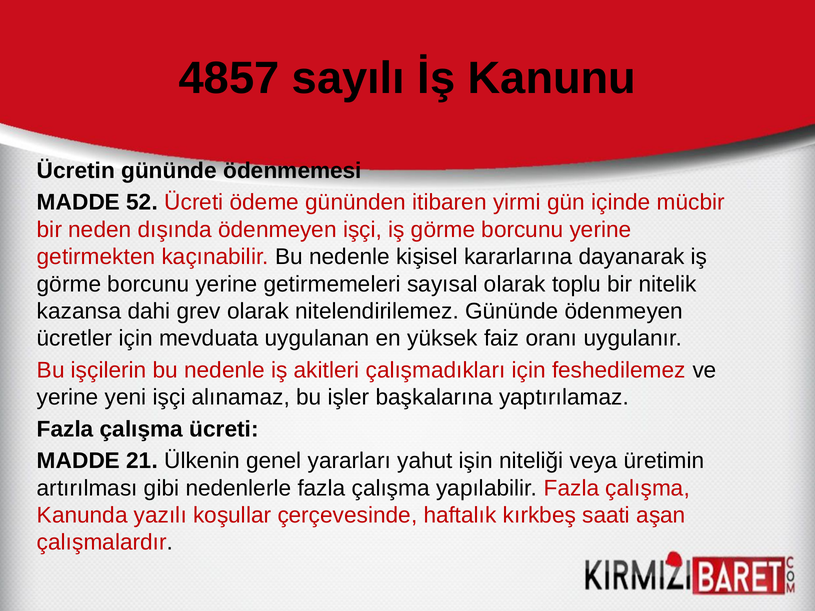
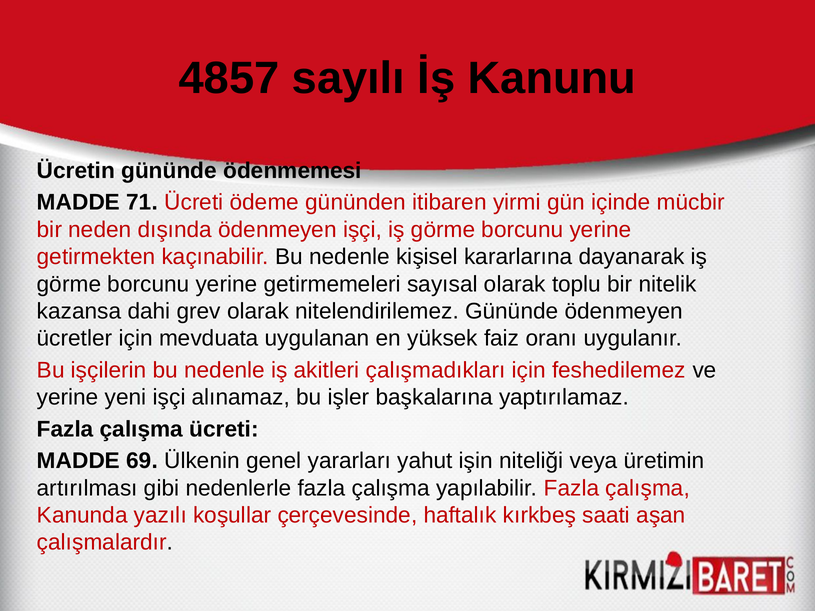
52: 52 -> 71
21: 21 -> 69
